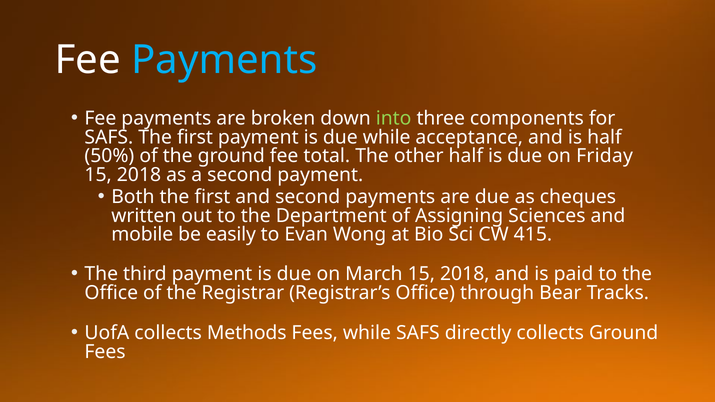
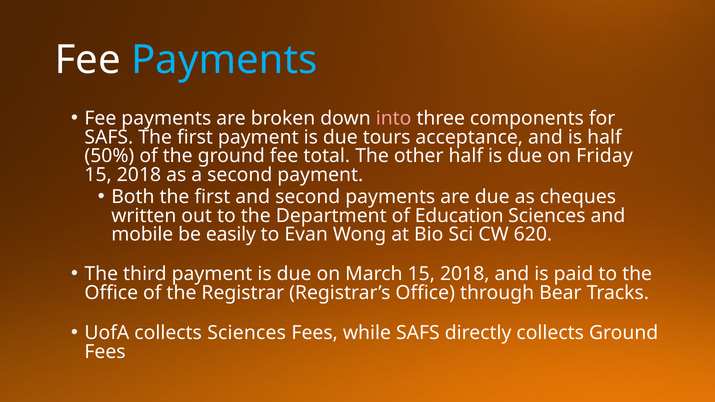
into colour: light green -> pink
due while: while -> tours
Assigning: Assigning -> Education
415: 415 -> 620
collects Methods: Methods -> Sciences
